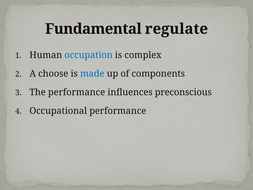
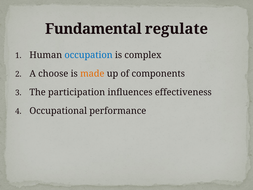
made colour: blue -> orange
The performance: performance -> participation
preconscious: preconscious -> effectiveness
